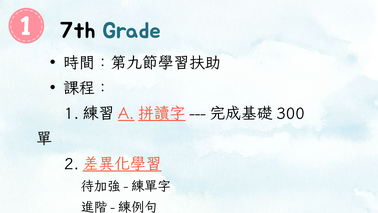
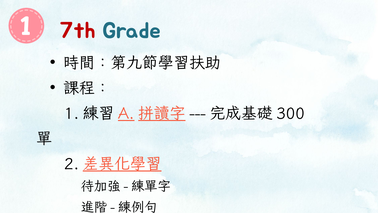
7th colour: black -> red
